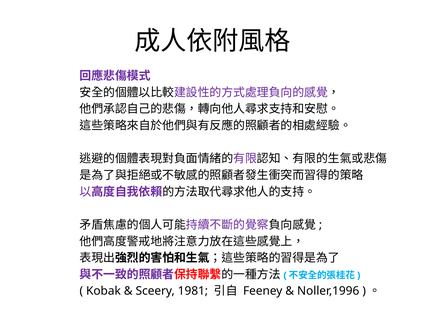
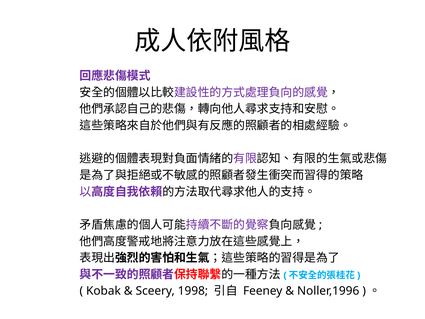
1981: 1981 -> 1998
